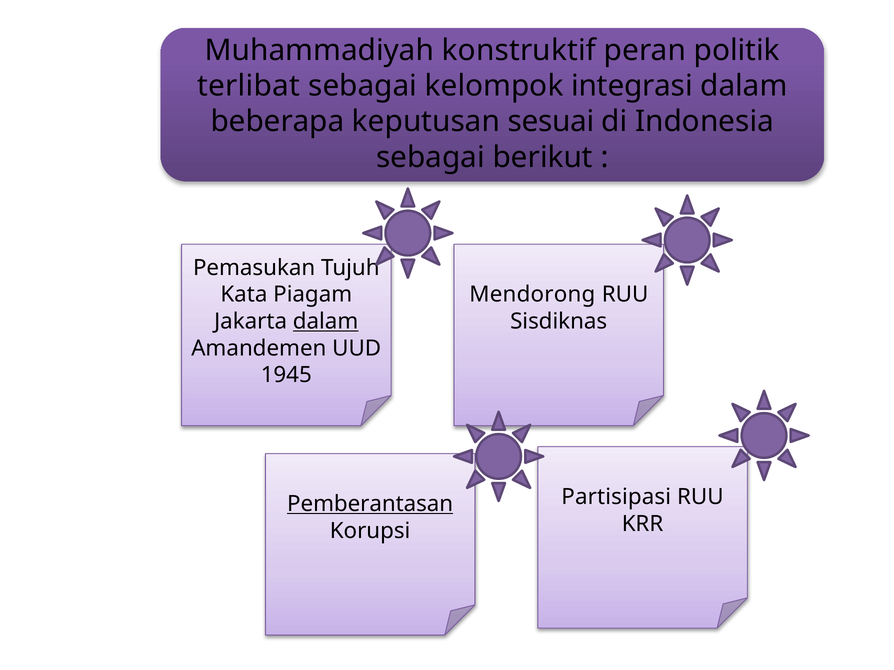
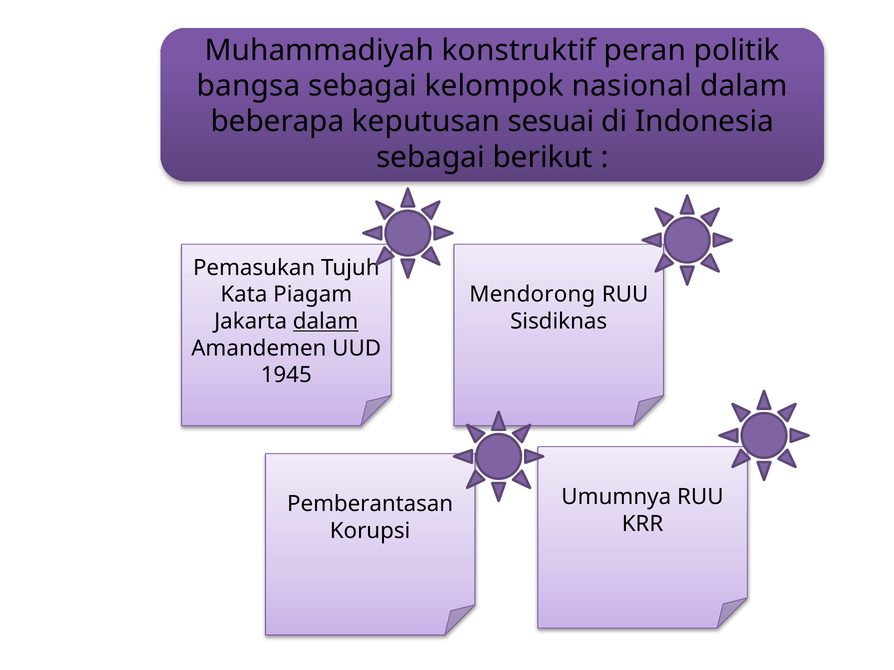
terlibat: terlibat -> bangsa
integrasi: integrasi -> nasional
Partisipasi: Partisipasi -> Umumnya
Pemberantasan underline: present -> none
